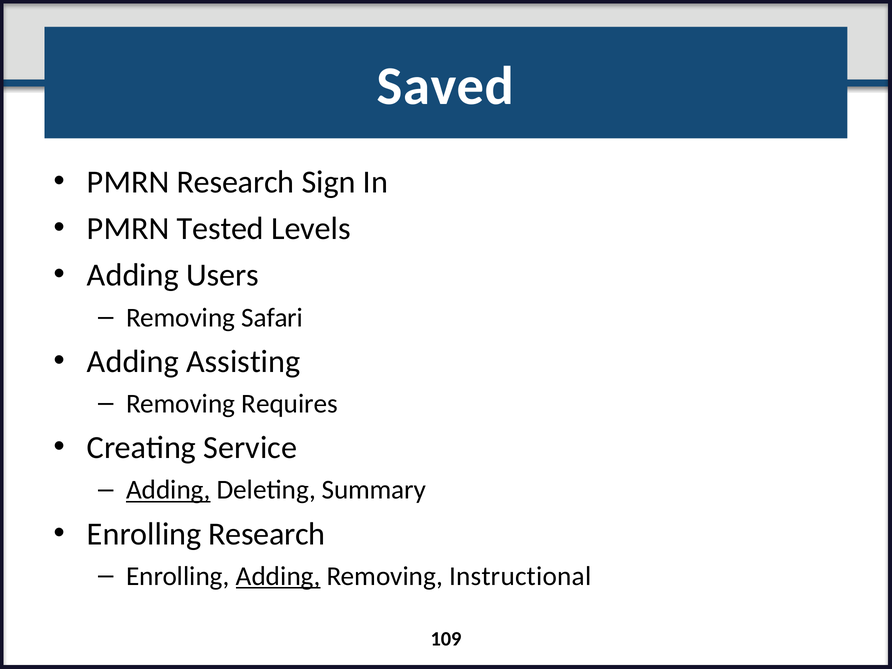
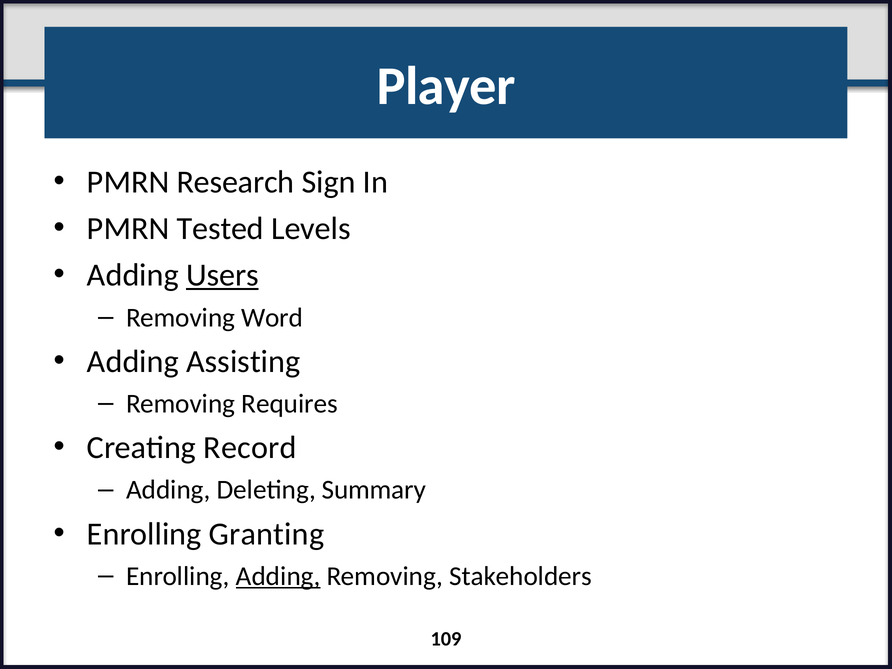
Saved: Saved -> Player
Users underline: none -> present
Safari: Safari -> Word
Service: Service -> Record
Adding at (168, 490) underline: present -> none
Enrolling Research: Research -> Granting
Instructional: Instructional -> Stakeholders
